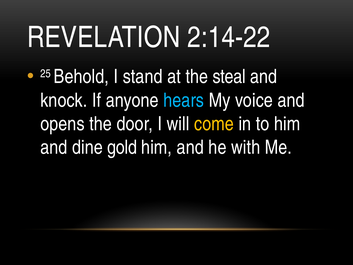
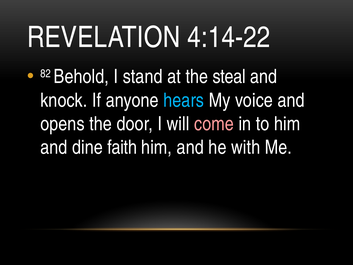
2:14-22: 2:14-22 -> 4:14-22
25: 25 -> 82
come colour: yellow -> pink
gold: gold -> faith
